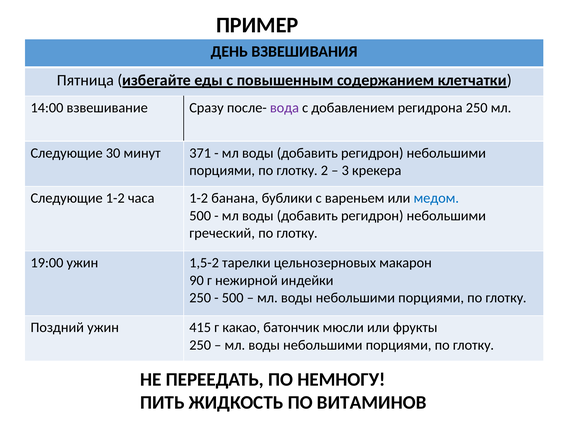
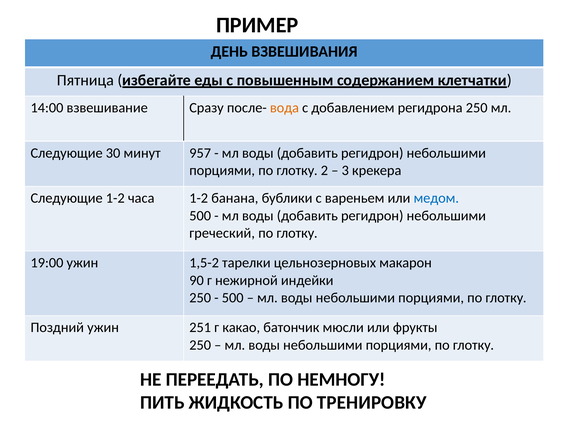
вода colour: purple -> orange
371: 371 -> 957
415: 415 -> 251
ВИТАМИНОВ: ВИТАМИНОВ -> ТРЕНИРОВКУ
